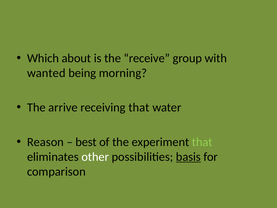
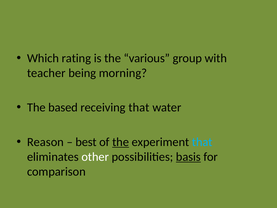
about: about -> rating
receive: receive -> various
wanted: wanted -> teacher
arrive: arrive -> based
the at (121, 142) underline: none -> present
that at (202, 142) colour: light green -> light blue
